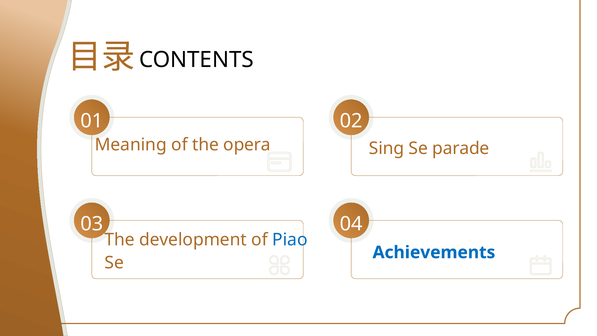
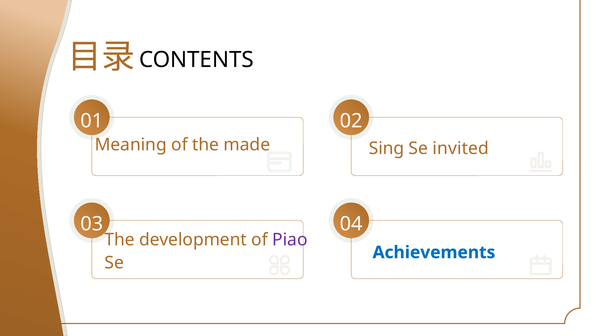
opera: opera -> made
parade: parade -> invited
Piao colour: blue -> purple
